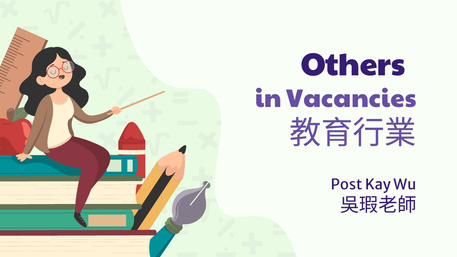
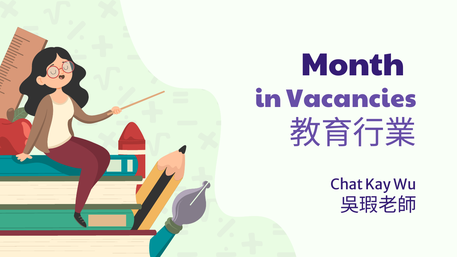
Others: Others -> Month
Post: Post -> Chat
